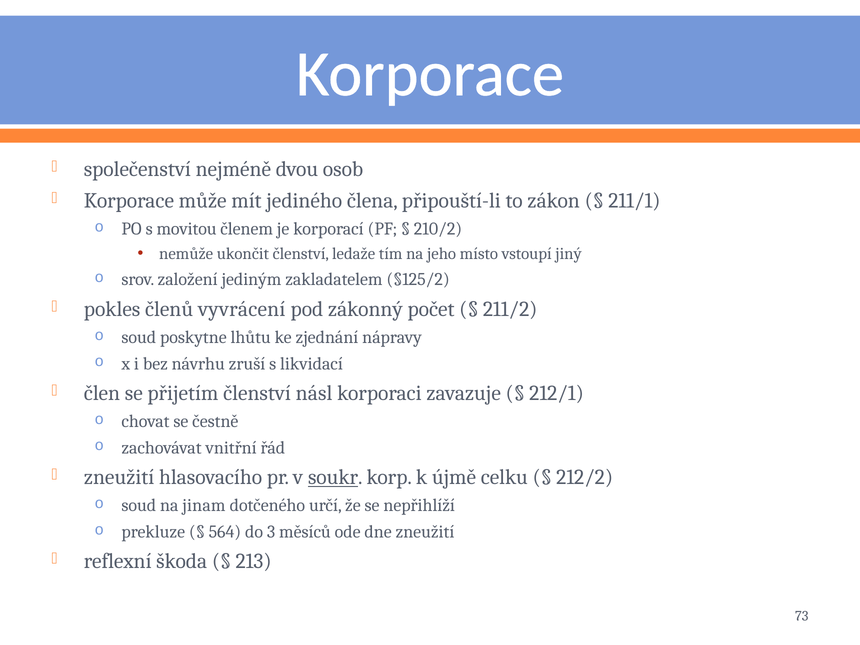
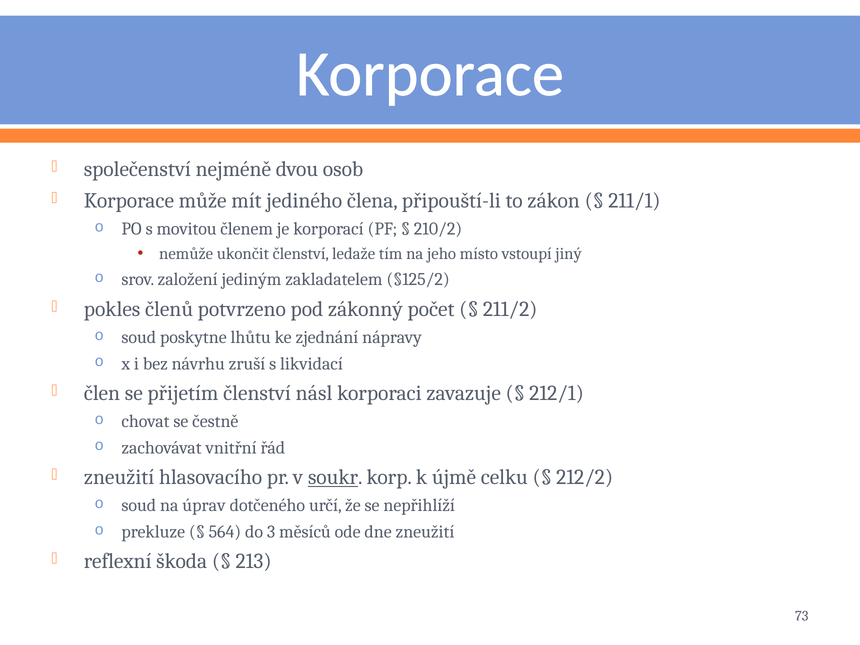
vyvrácení: vyvrácení -> potvrzeno
jinam: jinam -> úprav
